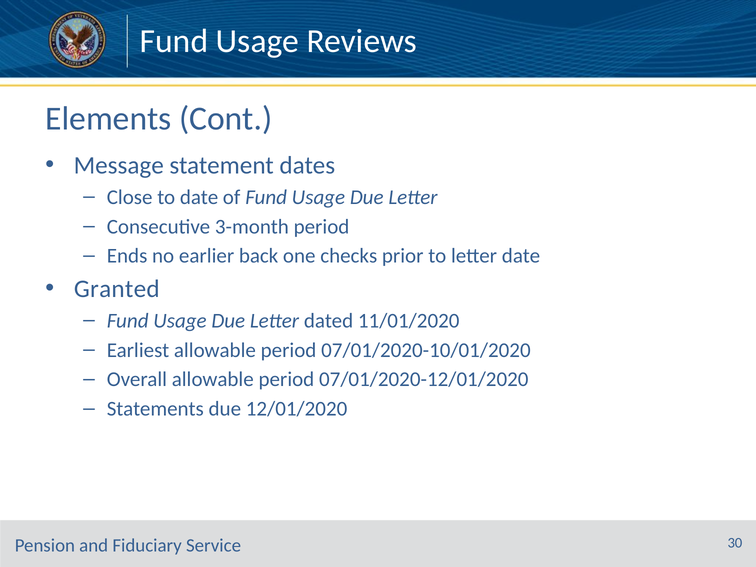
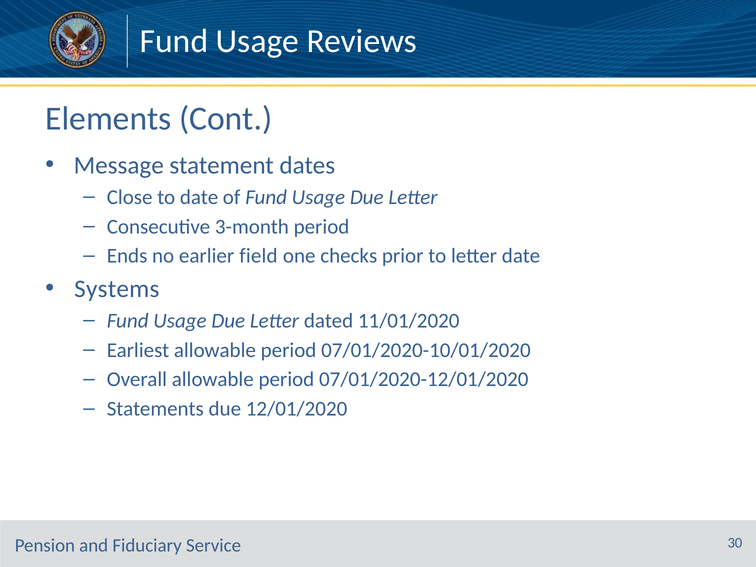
back: back -> field
Granted: Granted -> Systems
